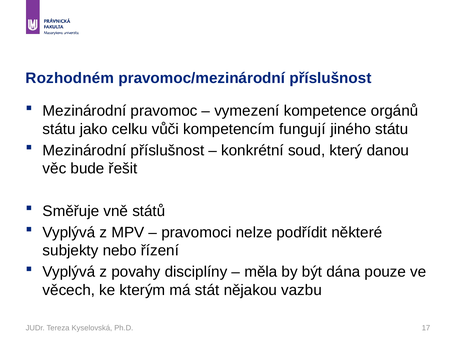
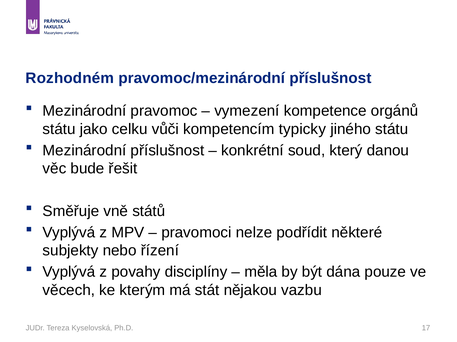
fungují: fungují -> typicky
